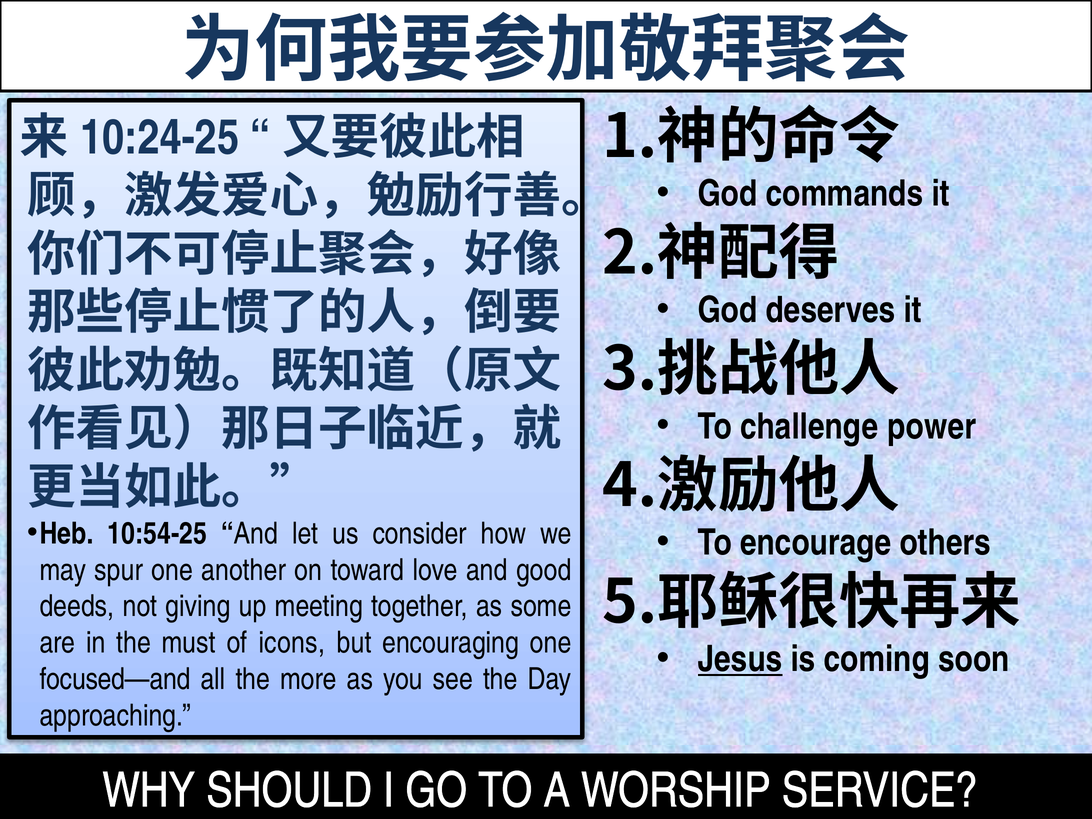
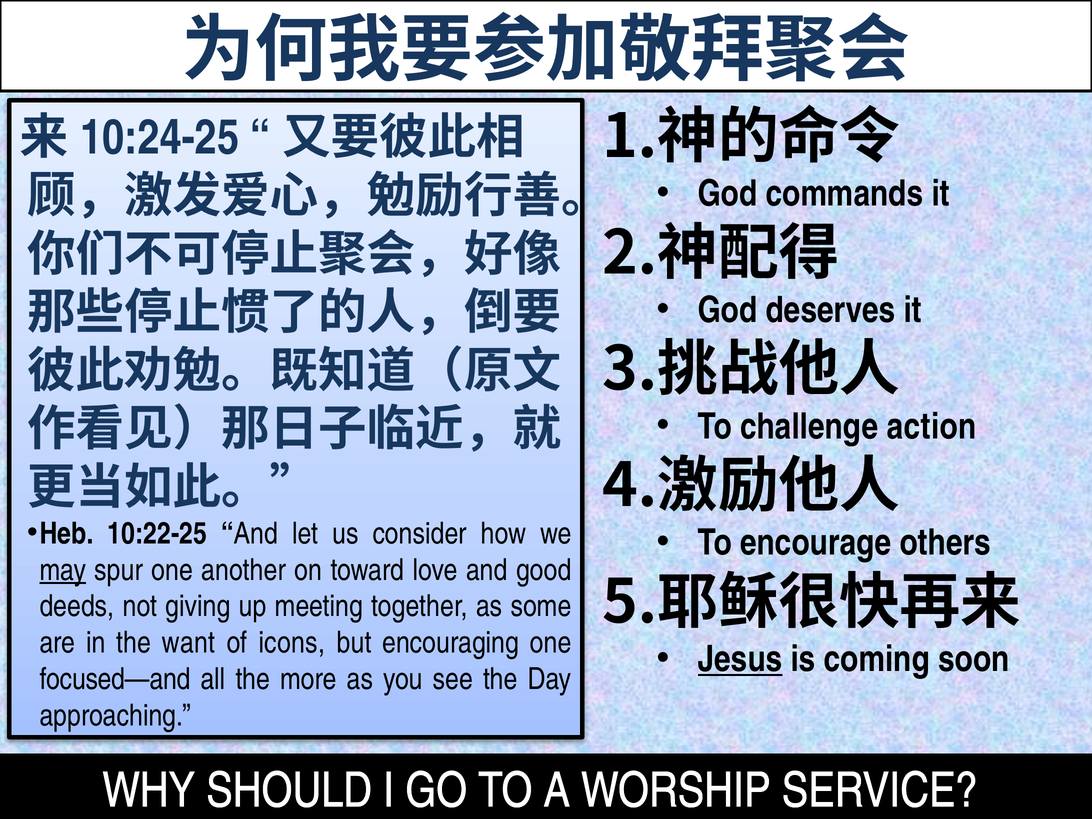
power: power -> action
10:54-25: 10:54-25 -> 10:22-25
may underline: none -> present
must: must -> want
